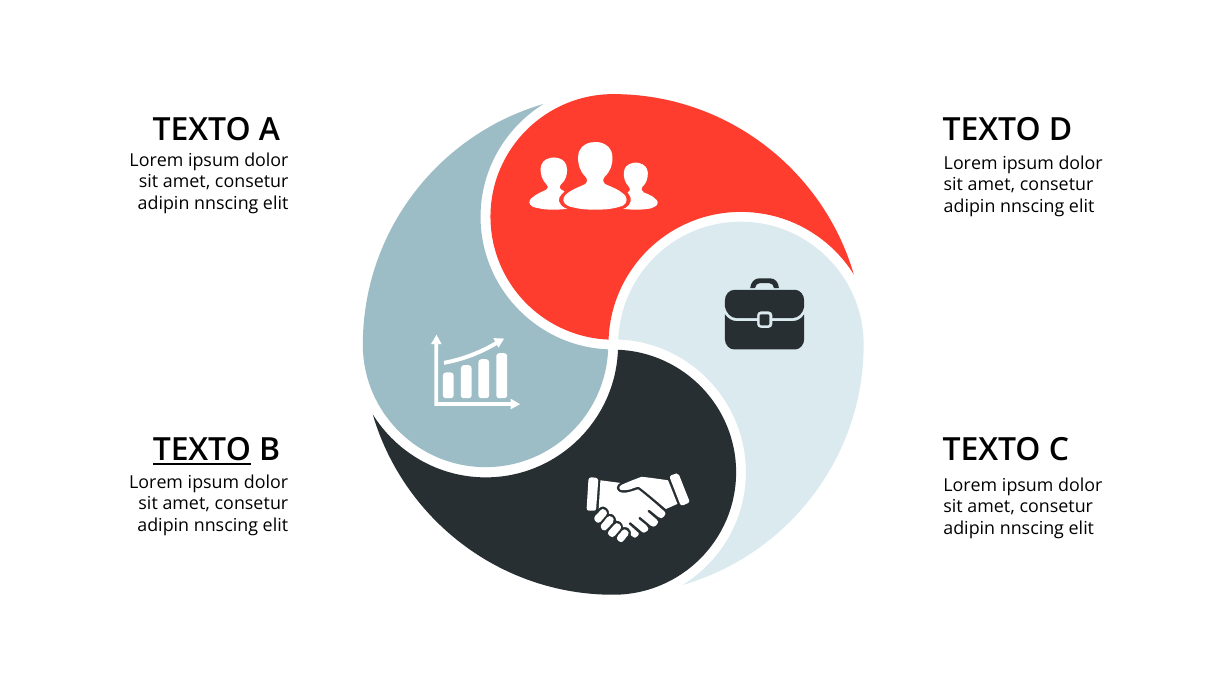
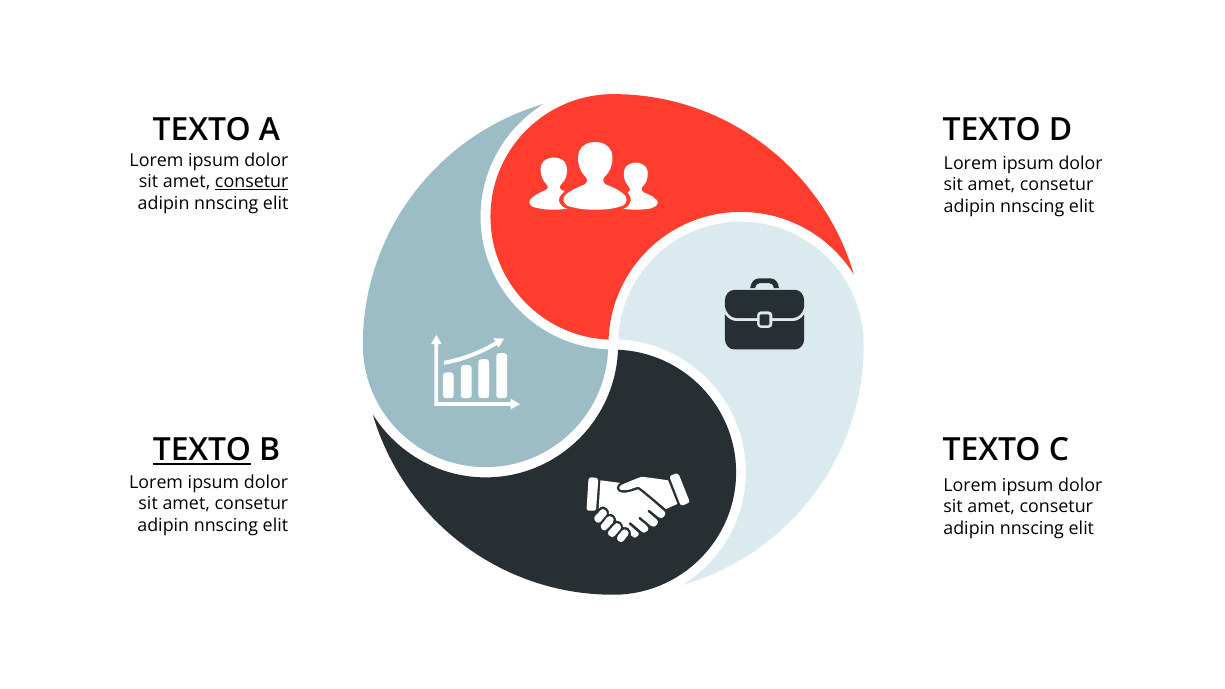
consetur at (252, 182) underline: none -> present
